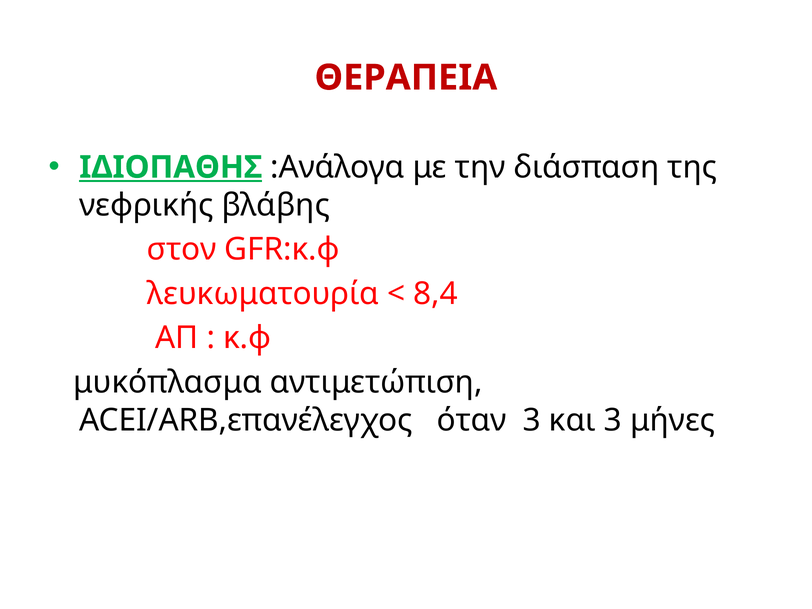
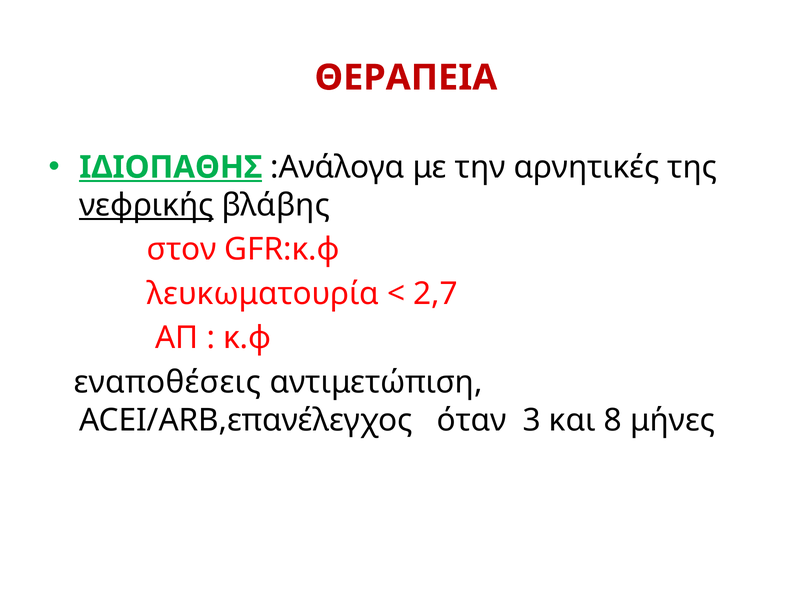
διάσπαση: διάσπαση -> αρνητικές
νεφρικής underline: none -> present
8,4: 8,4 -> 2,7
μυκόπλασμα: μυκόπλασμα -> εναποθέσεις
και 3: 3 -> 8
